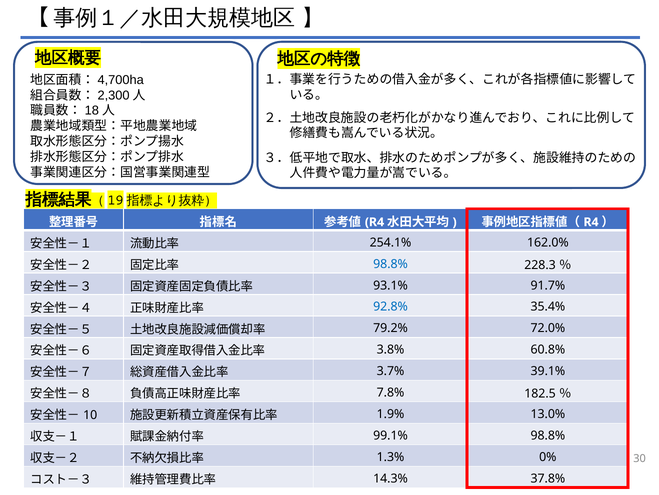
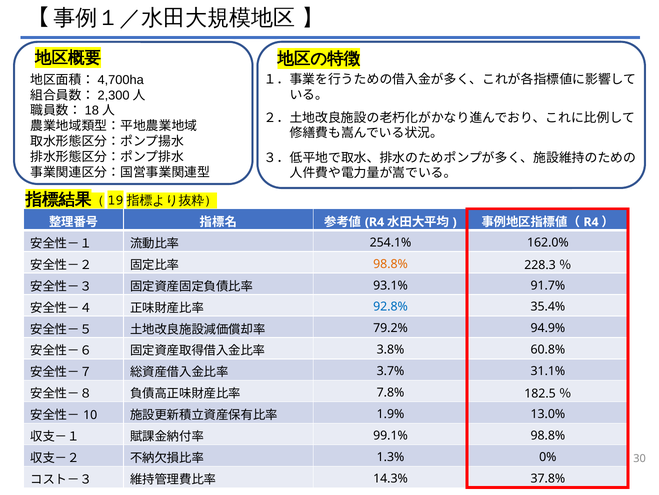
98.8% at (391, 264) colour: blue -> orange
72.0%: 72.0% -> 94.9%
39.1%: 39.1% -> 31.1%
